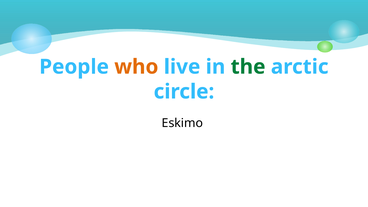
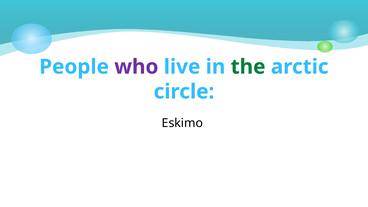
who colour: orange -> purple
